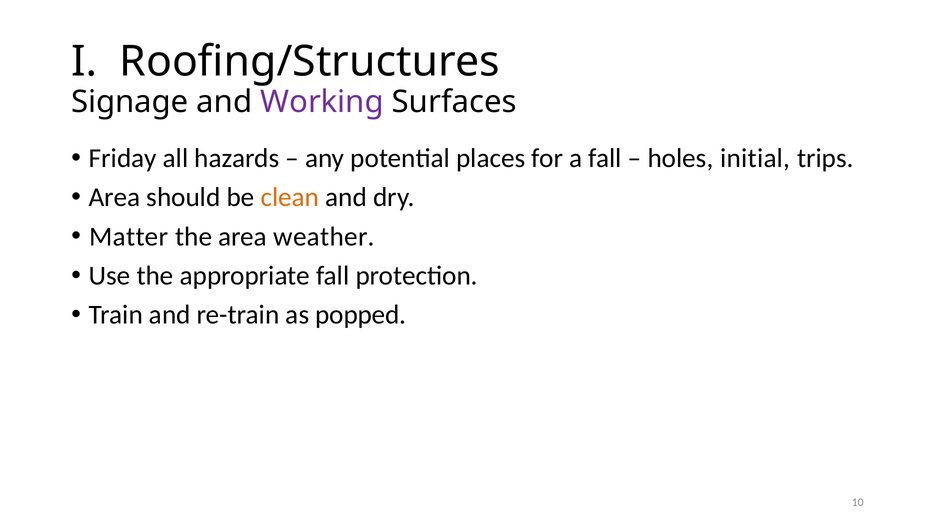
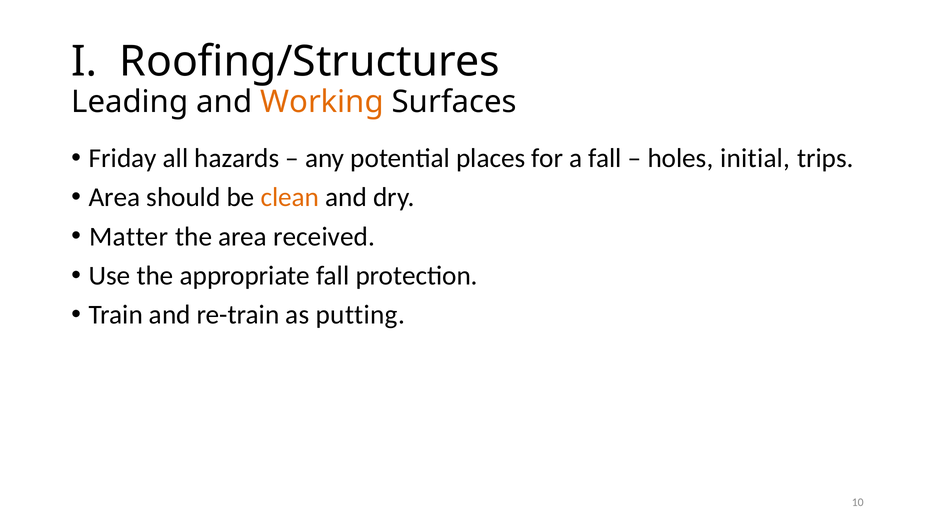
Signage: Signage -> Leading
Working colour: purple -> orange
weather: weather -> received
popped: popped -> putting
